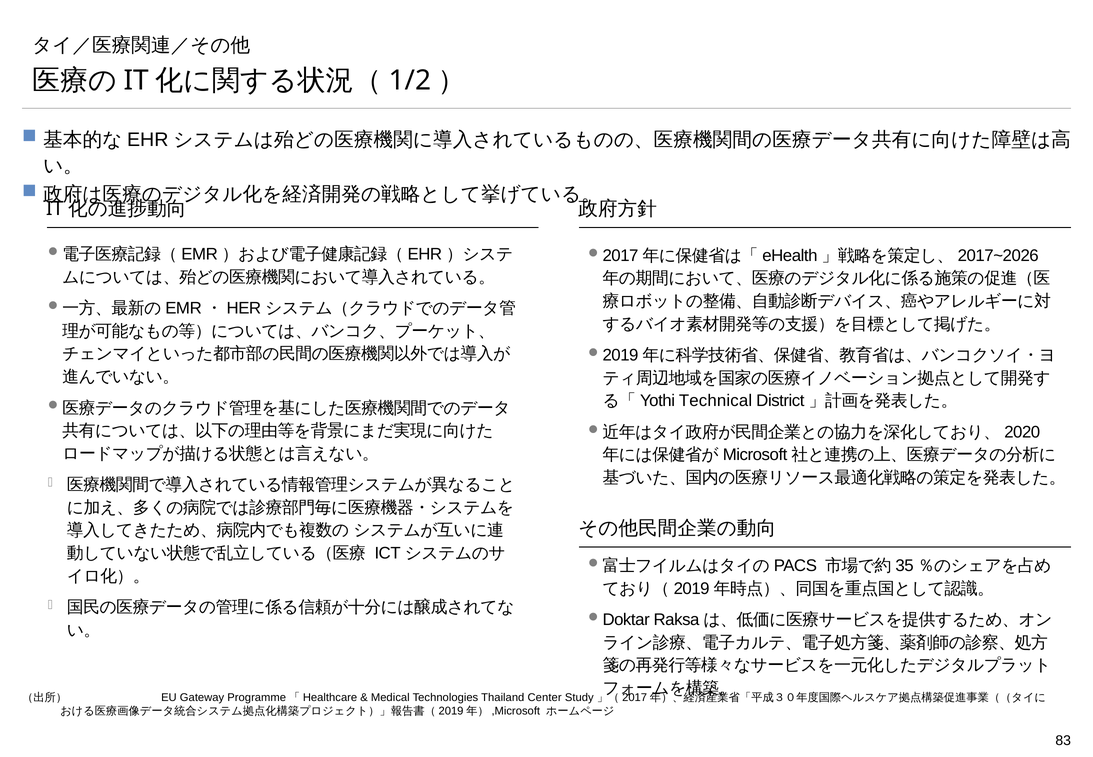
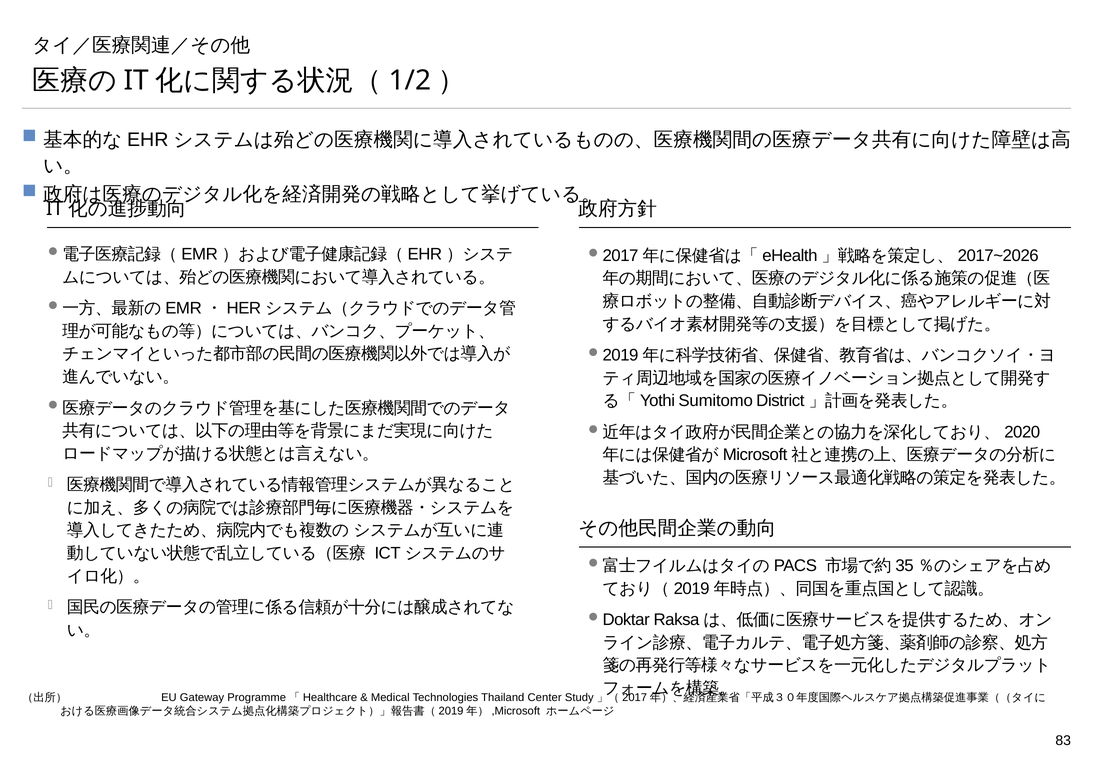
Technical: Technical -> Sumitomo
